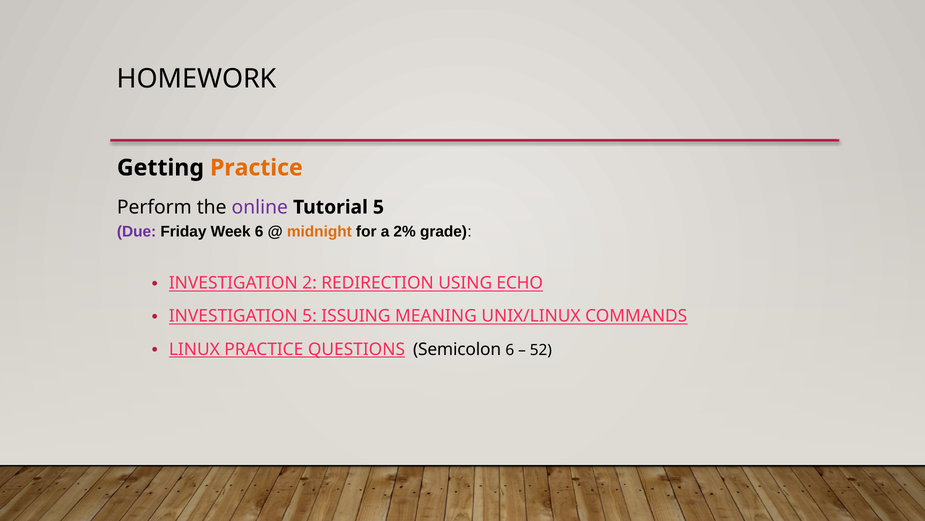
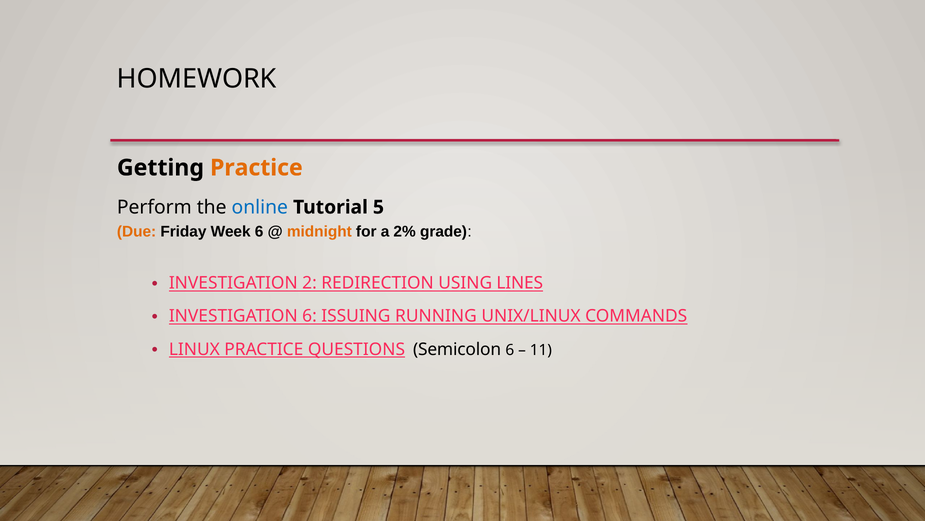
online colour: purple -> blue
Due colour: purple -> orange
ECHO: ECHO -> LINES
INVESTIGATION 5: 5 -> 6
MEANING: MEANING -> RUNNING
52: 52 -> 11
